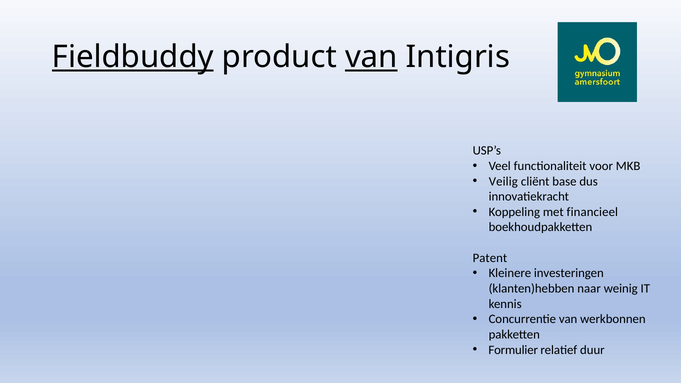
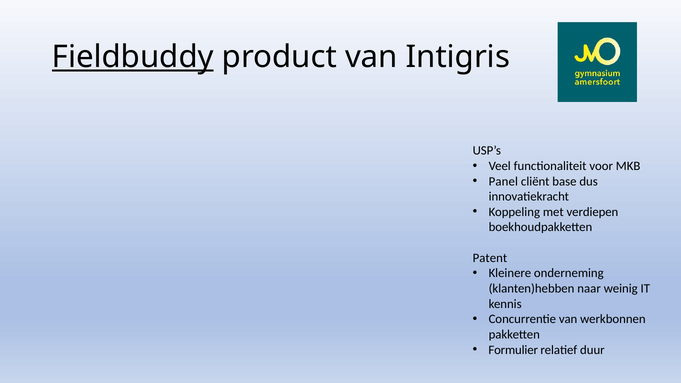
van at (371, 57) underline: present -> none
Veilig: Veilig -> Panel
financieel: financieel -> verdiepen
investeringen: investeringen -> onderneming
